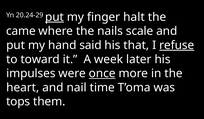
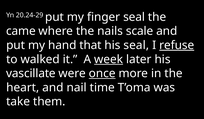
put at (55, 17) underline: present -> none
finger halt: halt -> seal
said: said -> that
his that: that -> seal
toward: toward -> walked
week underline: none -> present
impulses: impulses -> vascillate
tops: tops -> take
